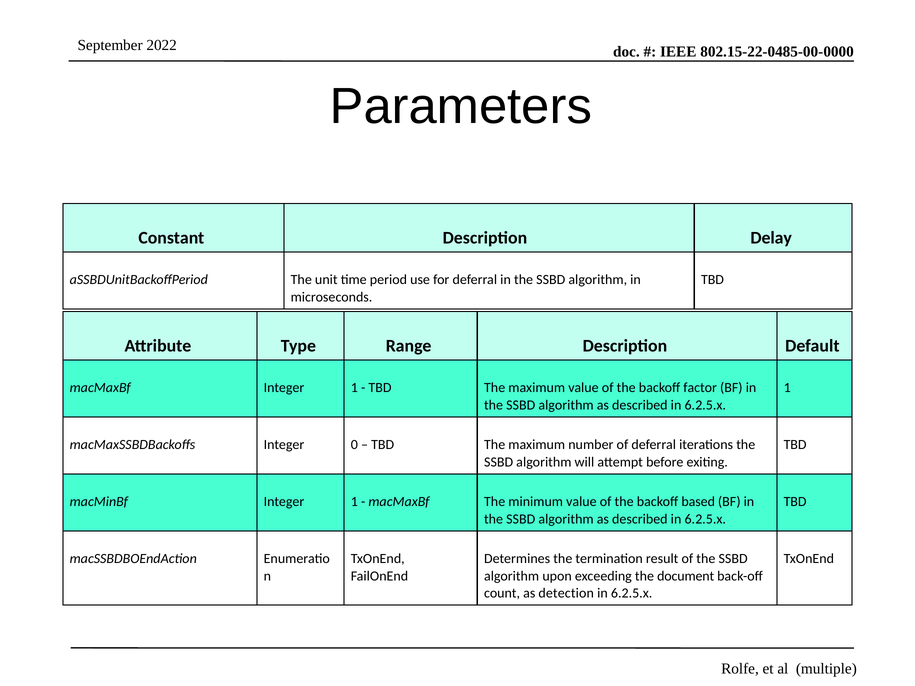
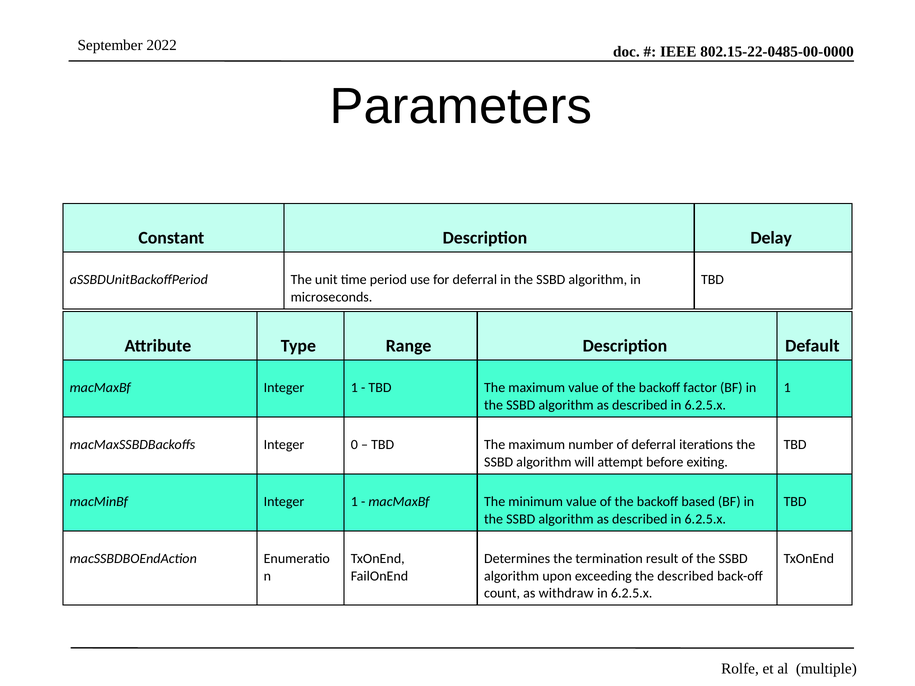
the document: document -> described
detection: detection -> withdraw
